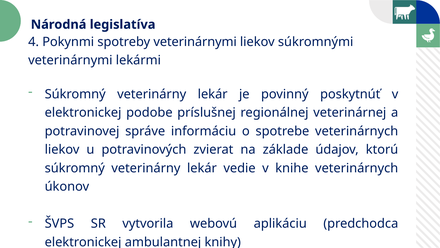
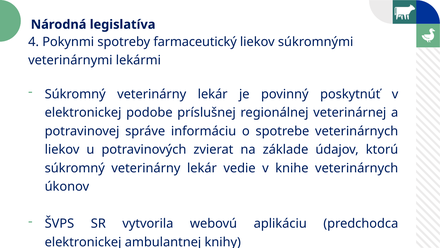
spotreby veterinárnymi: veterinárnymi -> farmaceutický
